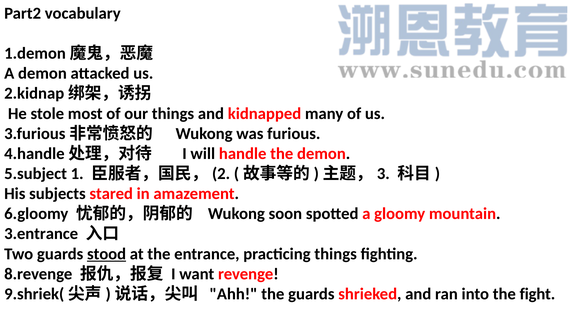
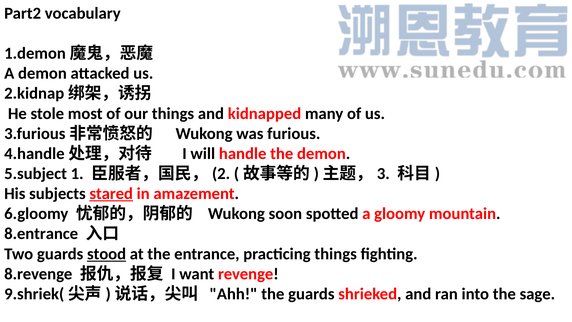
stared underline: none -> present
3.entrance: 3.entrance -> 8.entrance
fight: fight -> sage
